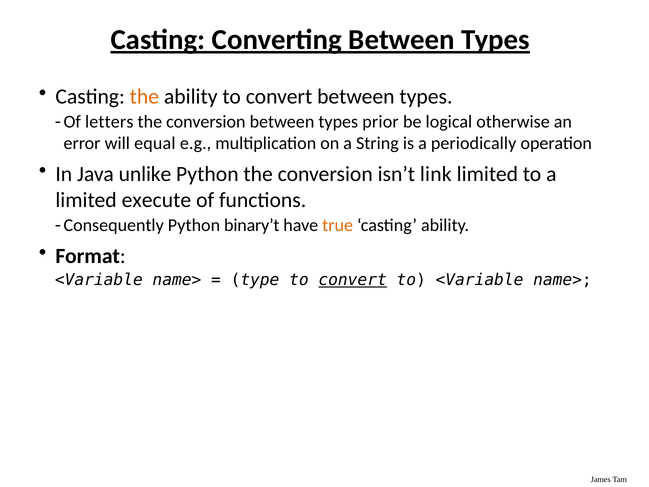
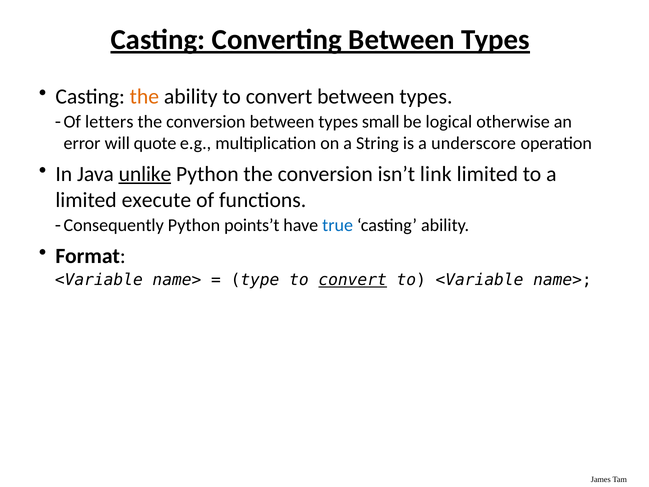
prior: prior -> small
equal: equal -> quote
periodically: periodically -> underscore
unlike underline: none -> present
binary’t: binary’t -> points’t
true colour: orange -> blue
